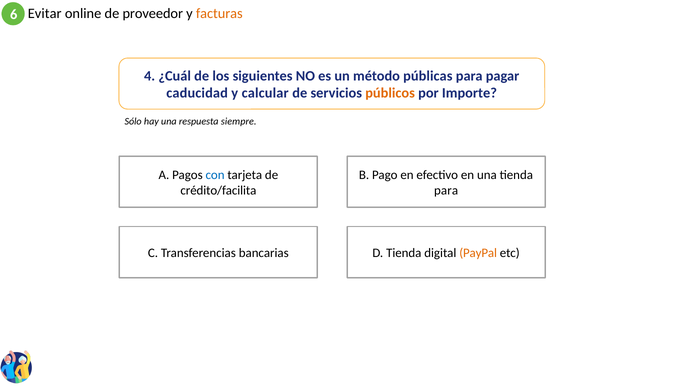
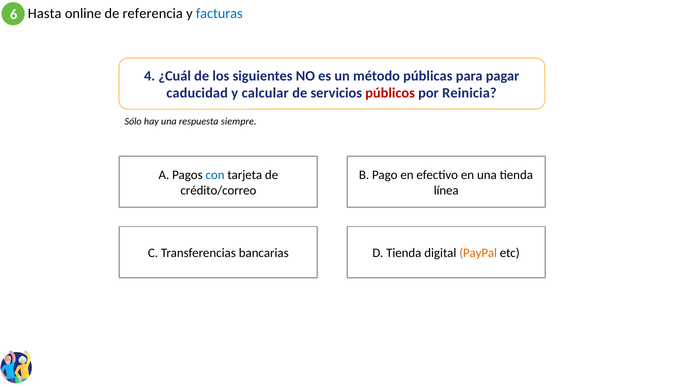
Evitar: Evitar -> Hasta
proveedor: proveedor -> referencia
facturas colour: orange -> blue
públicos colour: orange -> red
Importe: Importe -> Reinicia
crédito/facilita: crédito/facilita -> crédito/correo
para at (446, 191): para -> línea
